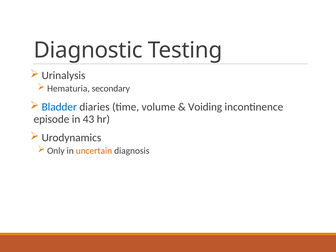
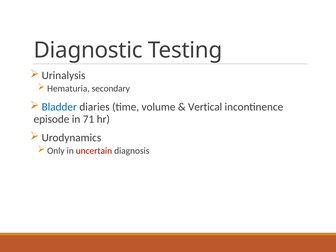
Voiding: Voiding -> Vertical
43: 43 -> 71
uncertain colour: orange -> red
